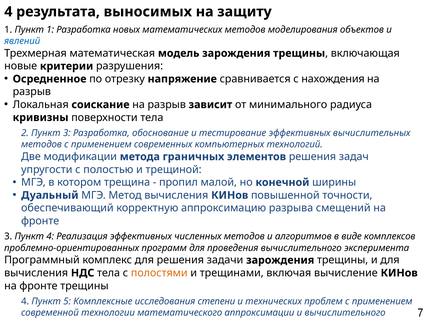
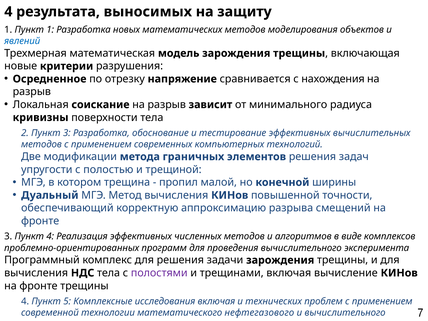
полостями colour: orange -> purple
исследования степени: степени -> включая
аппроксимации: аппроксимации -> нефтегазового
